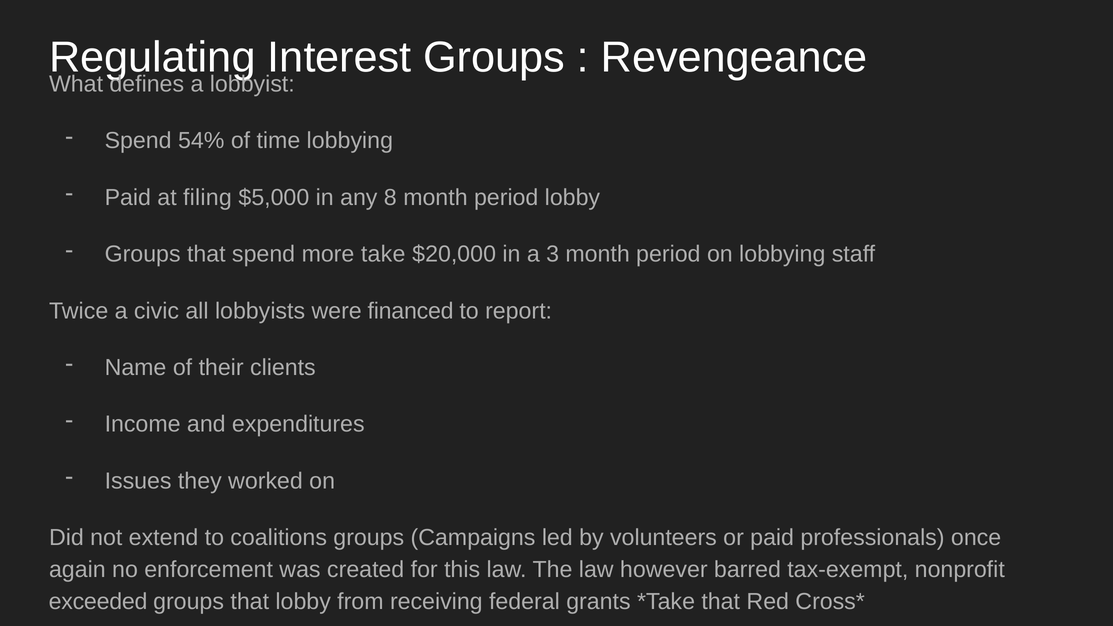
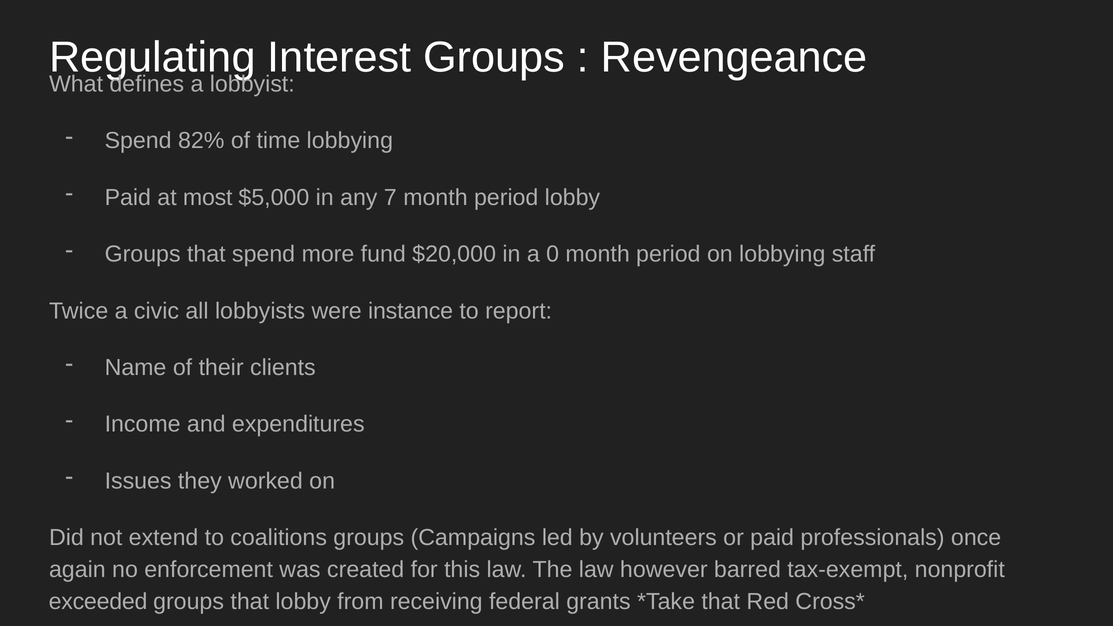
54%: 54% -> 82%
filing: filing -> most
8: 8 -> 7
take: take -> fund
3: 3 -> 0
financed: financed -> instance
